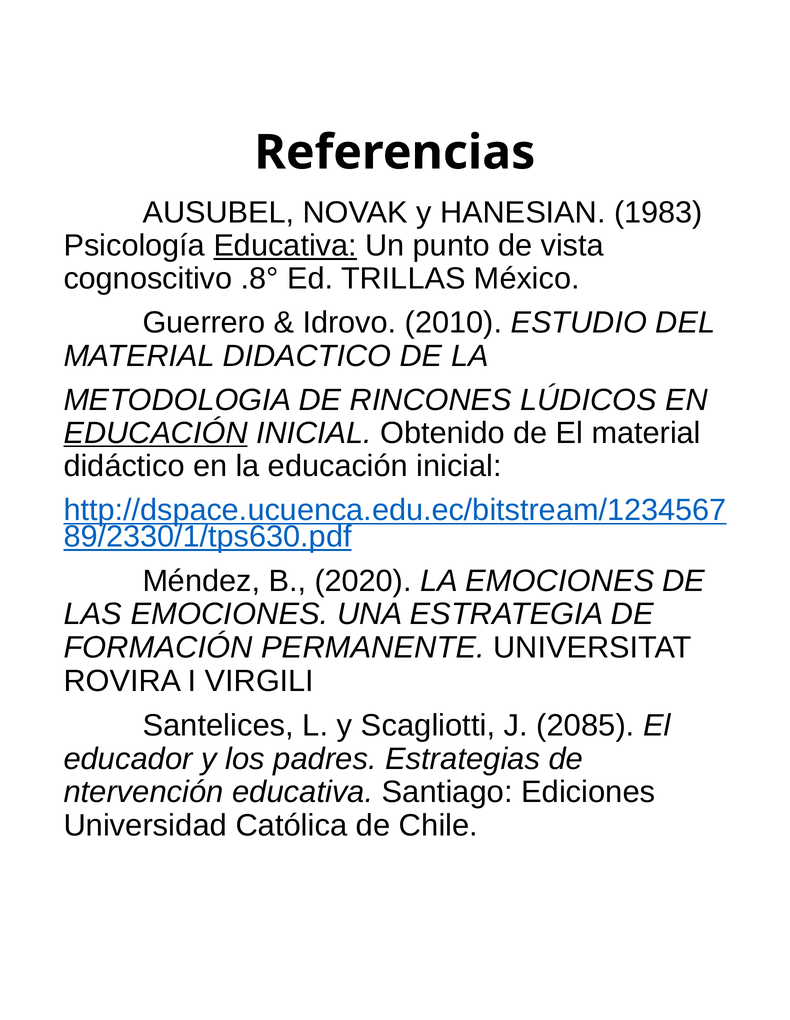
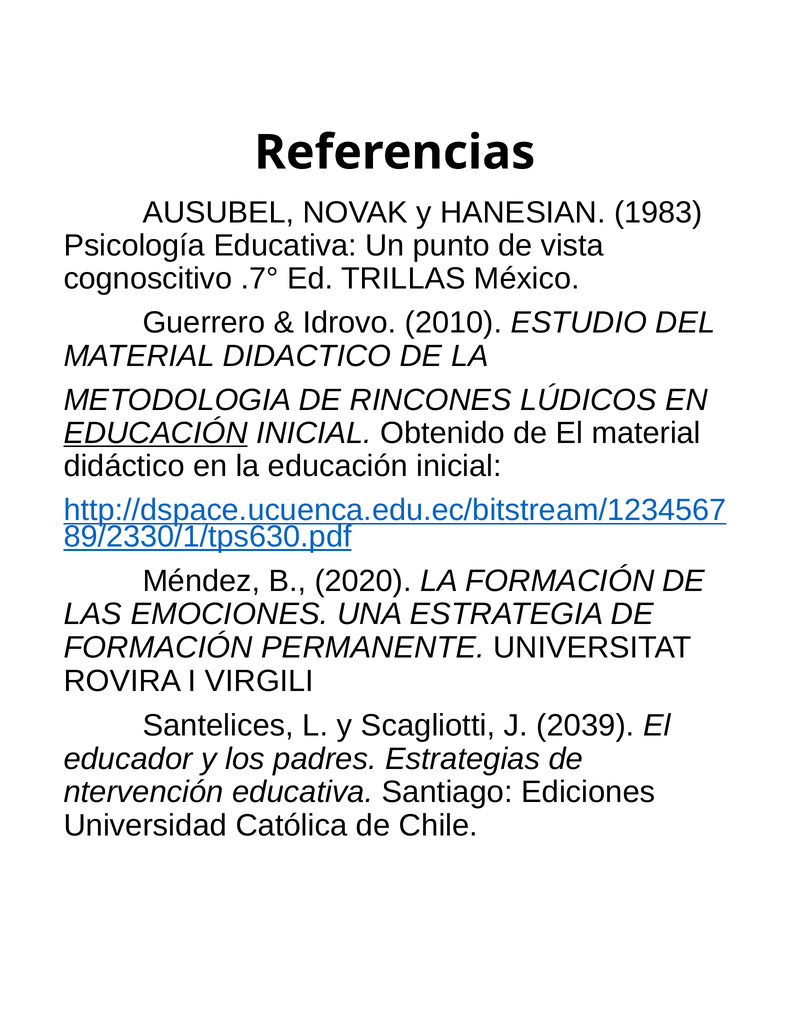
Educativa at (285, 246) underline: present -> none
.8°: .8° -> .7°
LA EMOCIONES: EMOCIONES -> FORMACIÓN
2085: 2085 -> 2039
